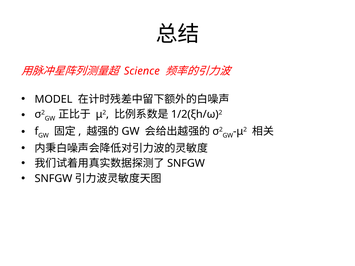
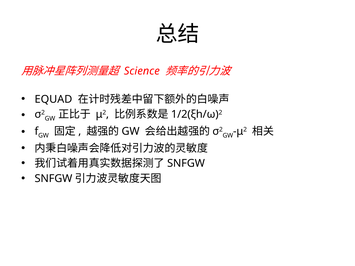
MODEL: MODEL -> EQUAD
